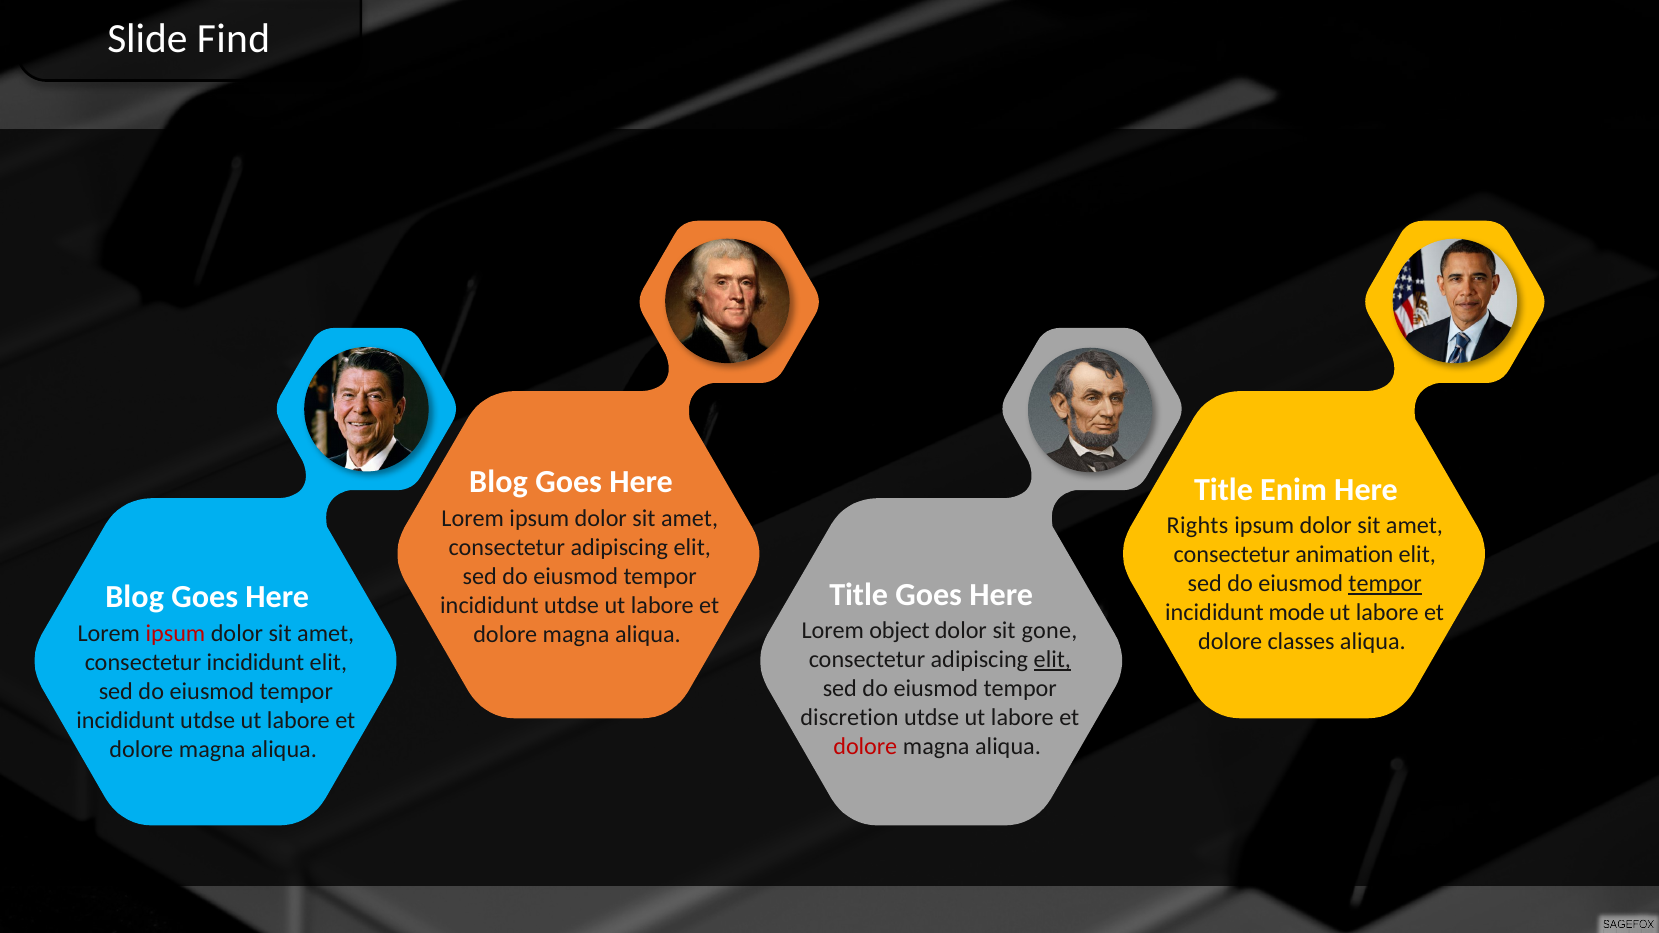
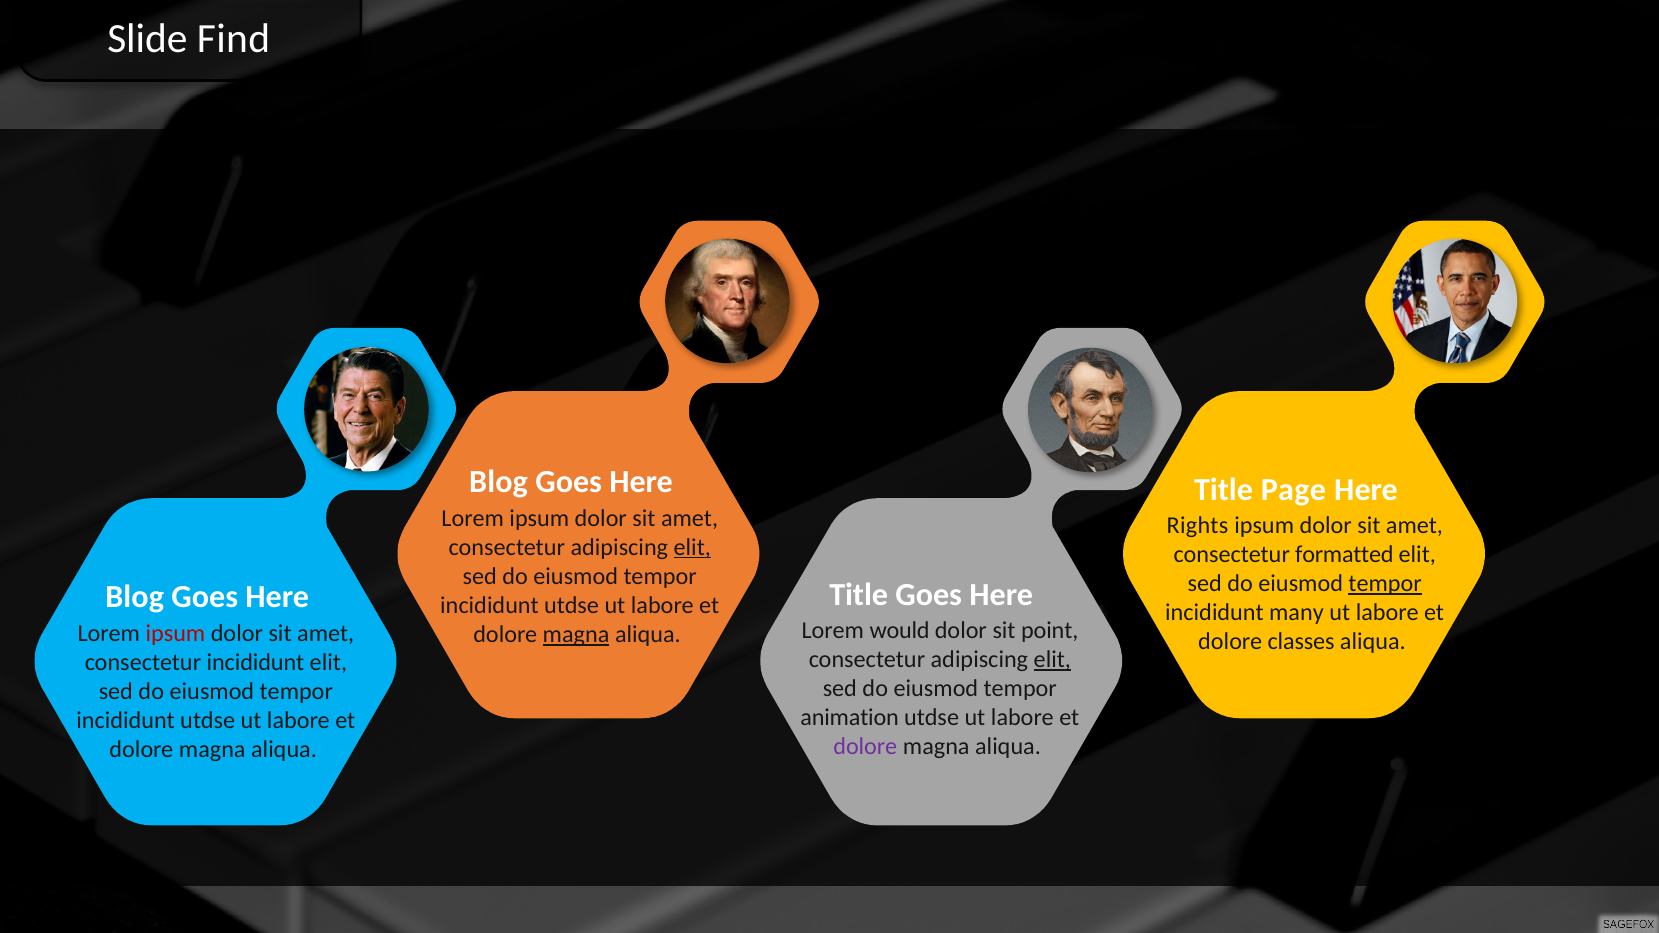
Enim: Enim -> Page
elit at (692, 547) underline: none -> present
animation: animation -> formatted
mode: mode -> many
object: object -> would
gone: gone -> point
magna at (576, 635) underline: none -> present
discretion: discretion -> animation
dolore at (865, 747) colour: red -> purple
